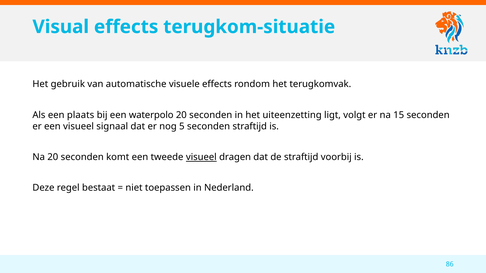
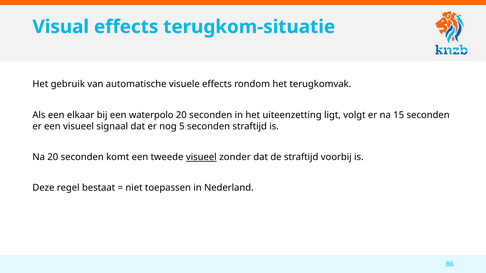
plaats: plaats -> elkaar
dragen: dragen -> zonder
